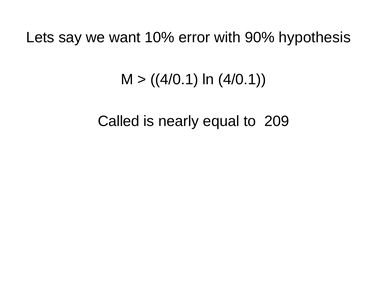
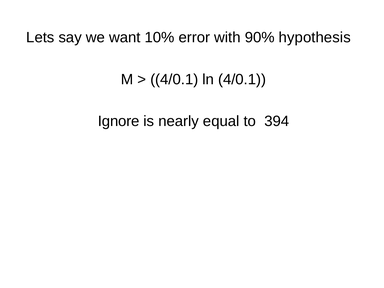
Called: Called -> Ignore
209: 209 -> 394
